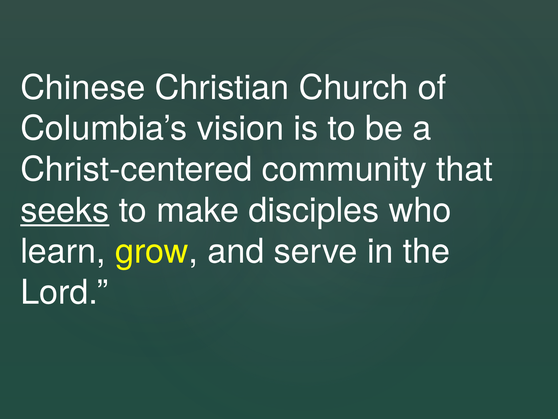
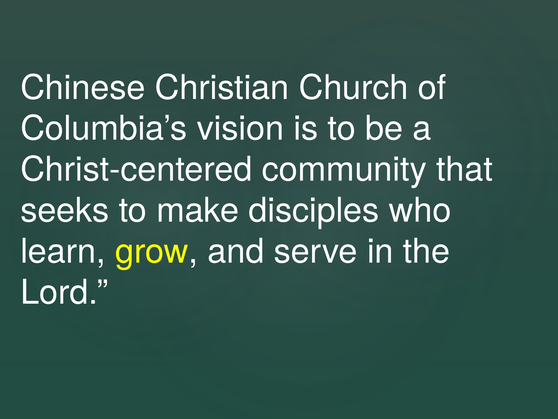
seeks underline: present -> none
